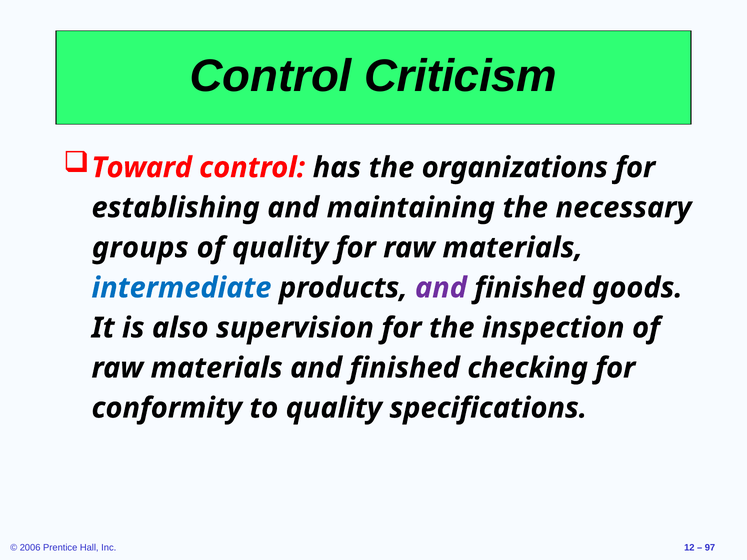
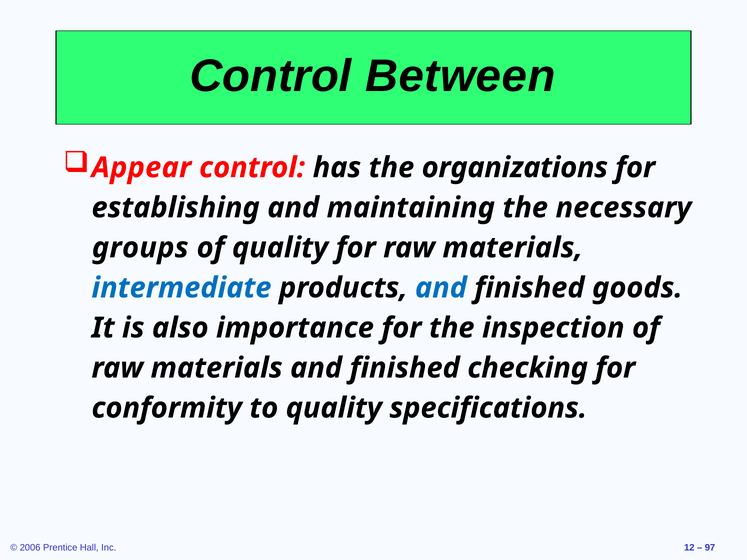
Criticism: Criticism -> Between
Toward: Toward -> Appear
and at (441, 288) colour: purple -> blue
supervision: supervision -> importance
